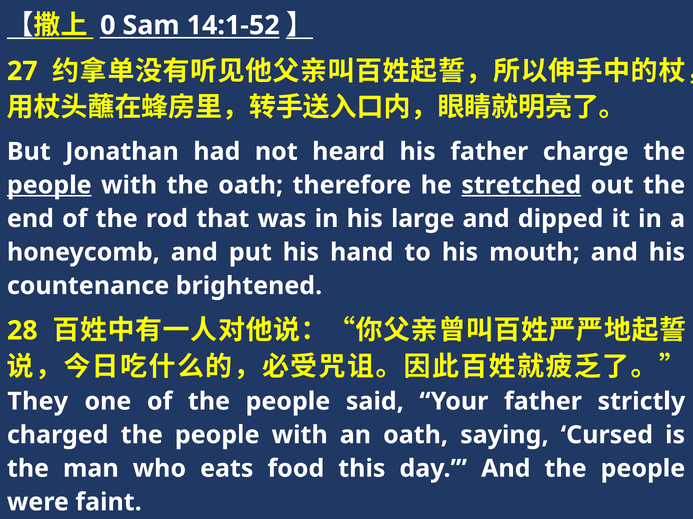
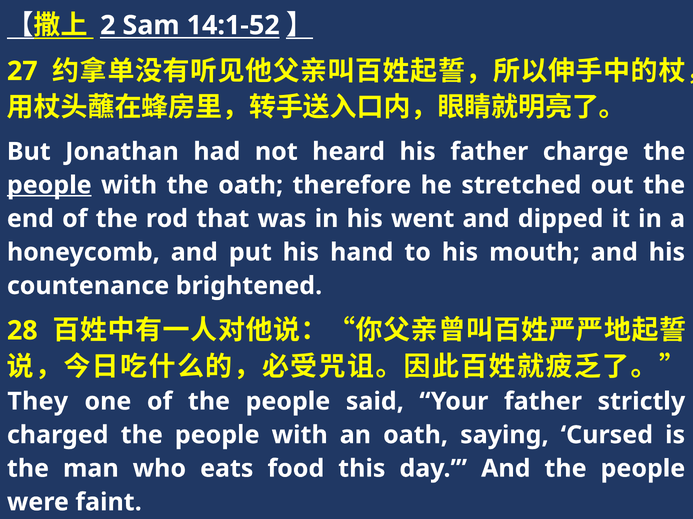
0: 0 -> 2
stretched underline: present -> none
large: large -> went
